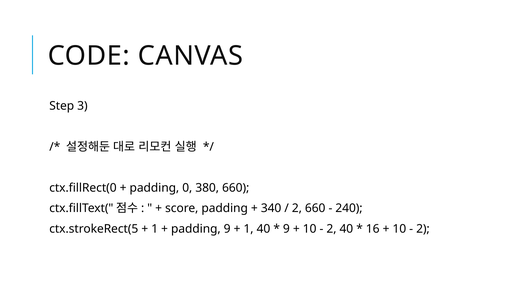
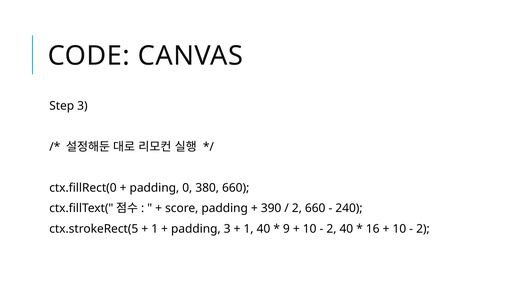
340: 340 -> 390
padding 9: 9 -> 3
